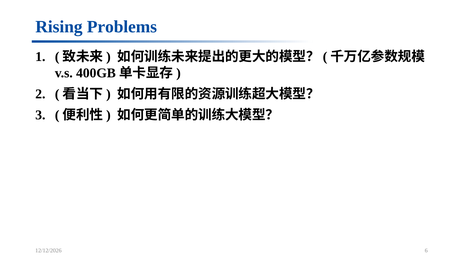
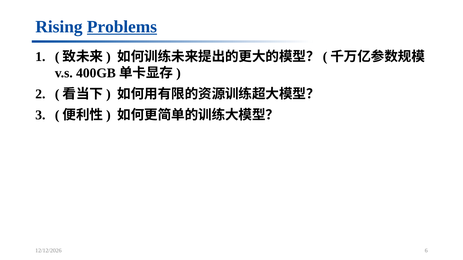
Problems underline: none -> present
